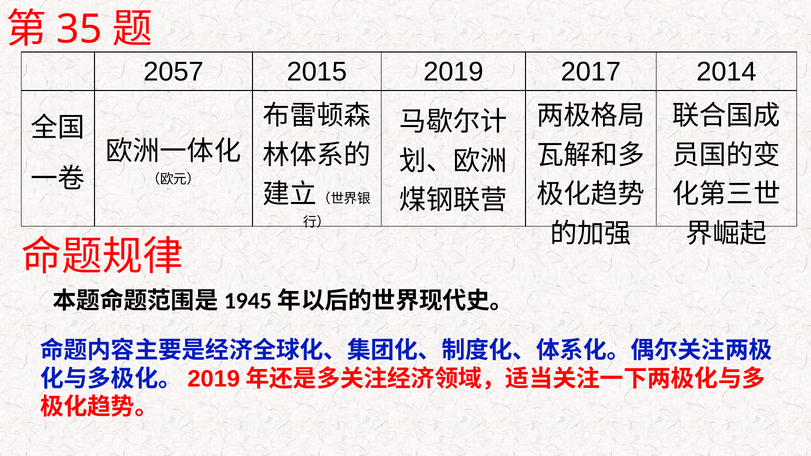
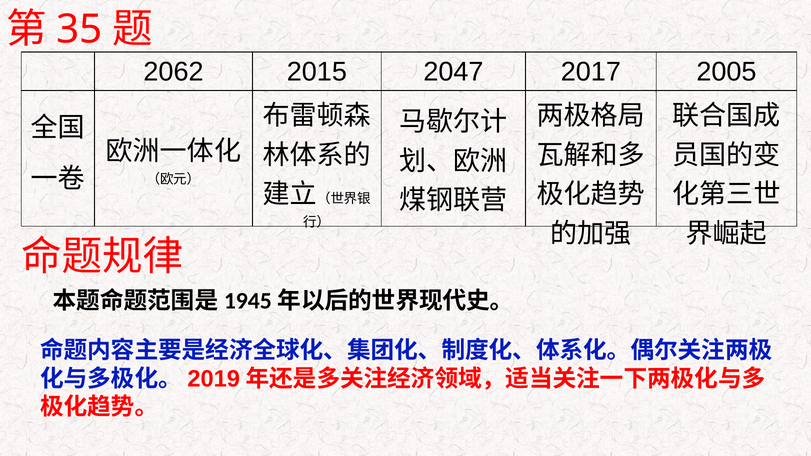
2057: 2057 -> 2062
2015 2019: 2019 -> 2047
2014: 2014 -> 2005
